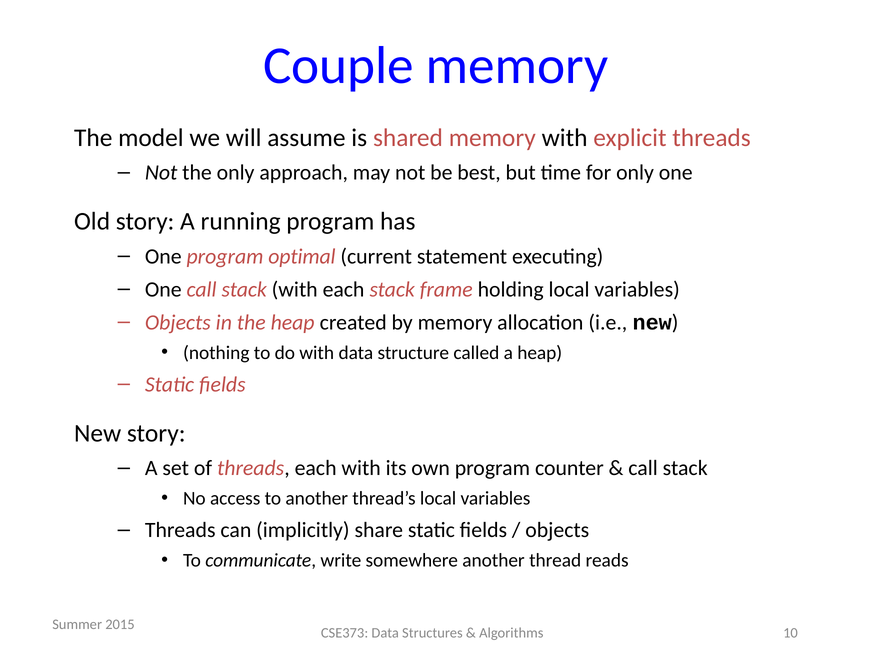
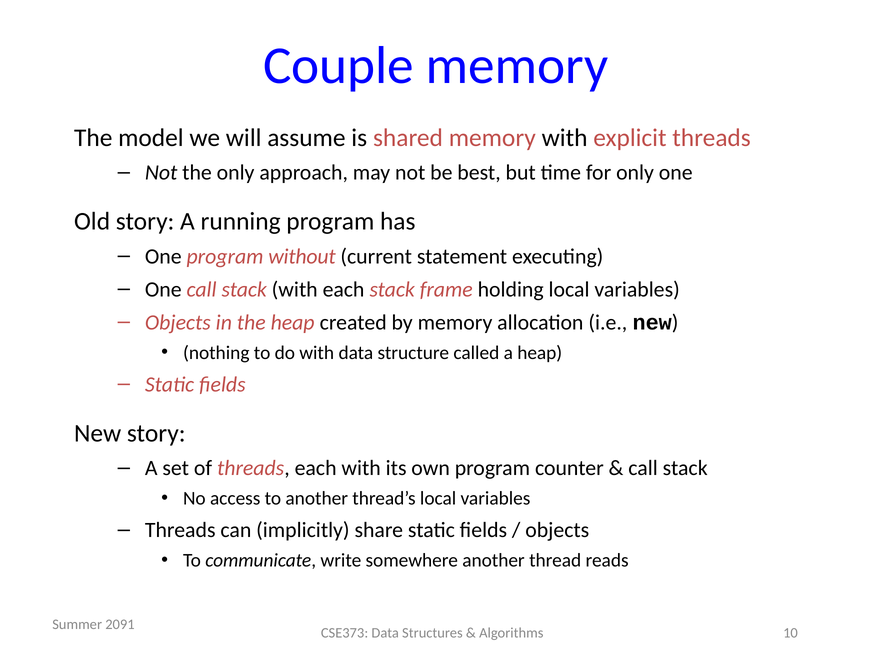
optimal: optimal -> without
2015: 2015 -> 2091
